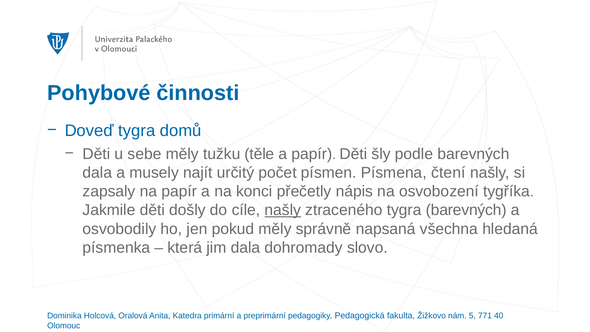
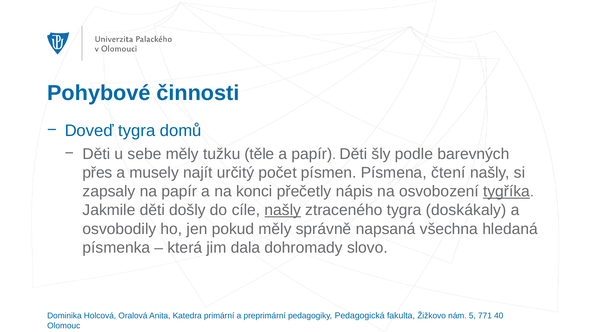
dala at (97, 173): dala -> přes
tygříka underline: none -> present
tygra barevných: barevných -> doskákaly
